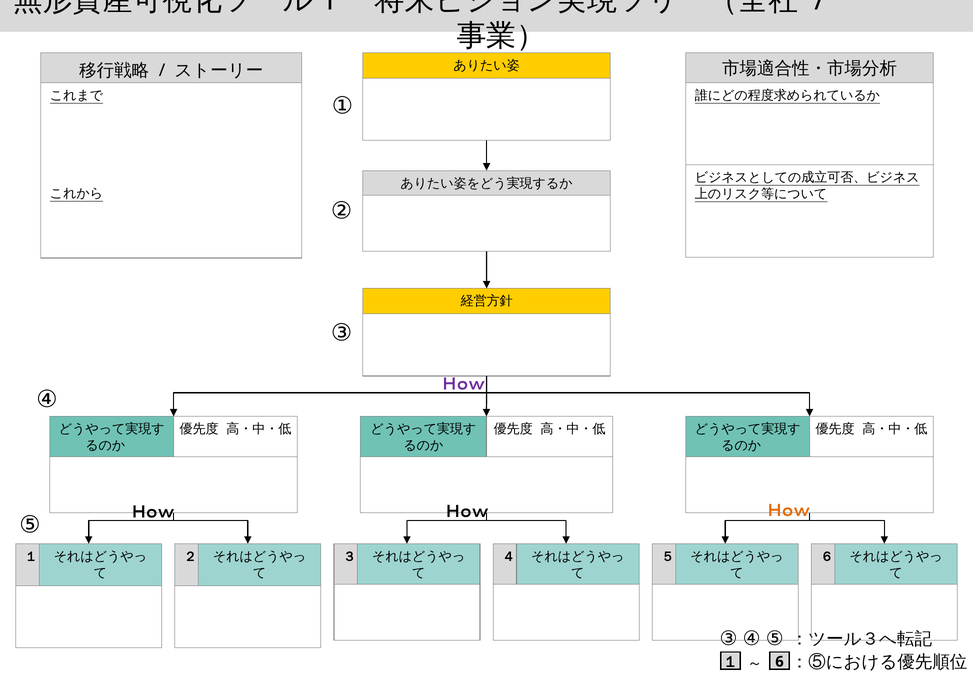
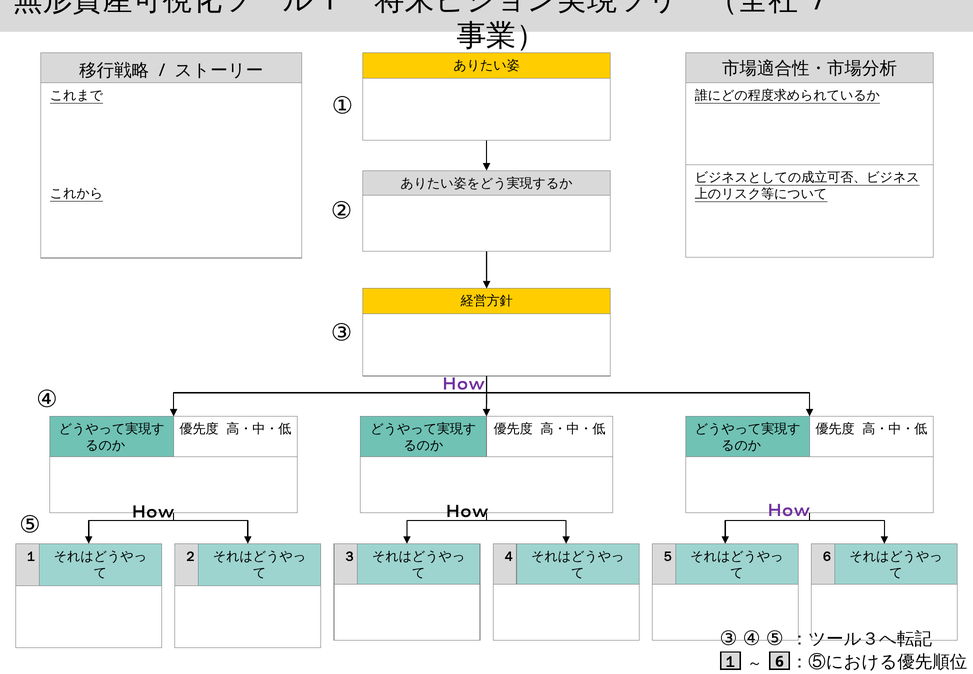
How at (788, 510) colour: orange -> purple
